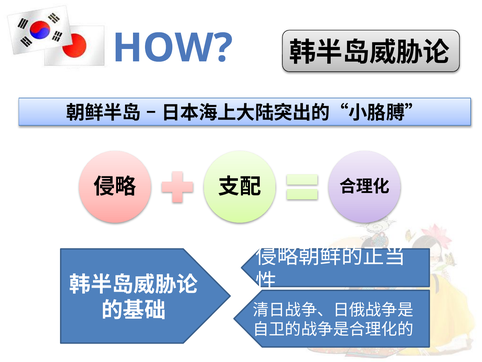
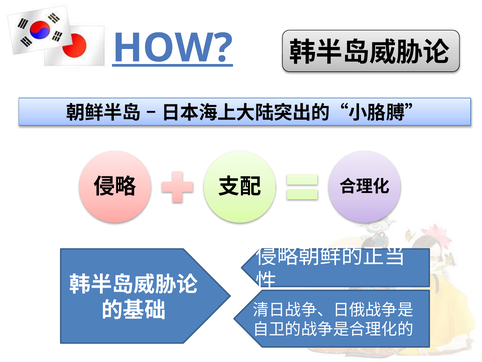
HOW underline: none -> present
